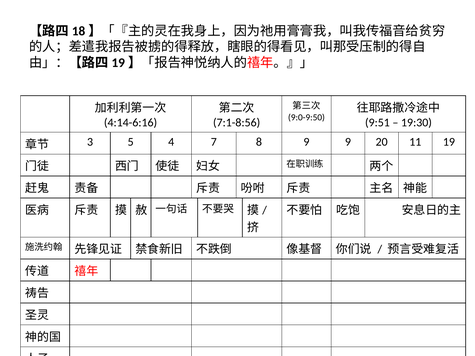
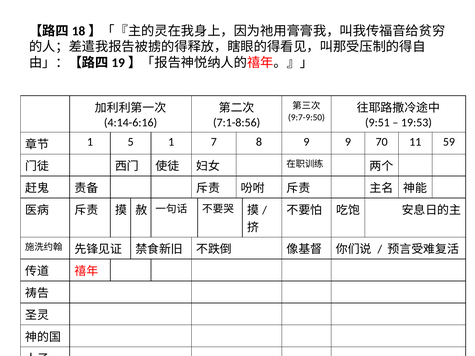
9:0-9:50: 9:0-9:50 -> 9:7-9:50
19:30: 19:30 -> 19:53
3 at (90, 142): 3 -> 1
5 4: 4 -> 1
20: 20 -> 70
19: 19 -> 59
